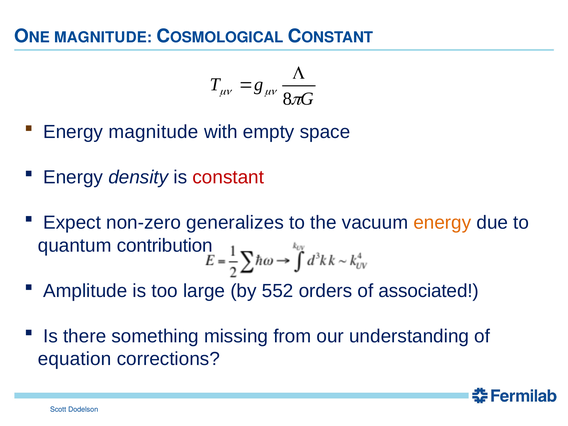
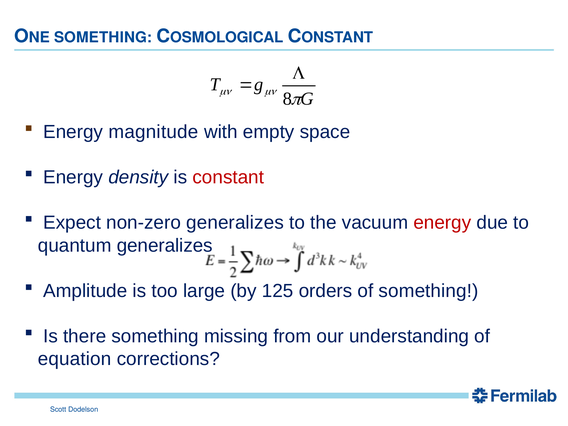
MAGNITUDE at (103, 38): MAGNITUDE -> SOMETHING
energy at (442, 223) colour: orange -> red
quantum contribution: contribution -> generalizes
552: 552 -> 125
of associated: associated -> something
